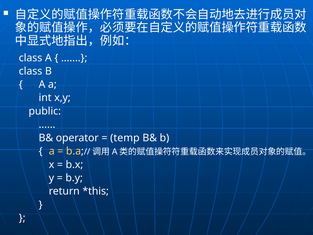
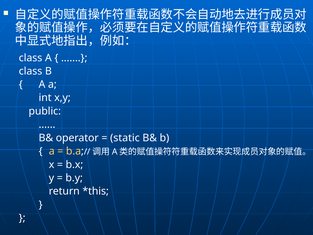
temp: temp -> static
